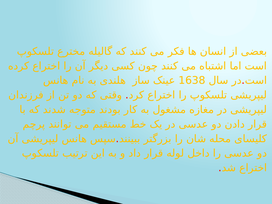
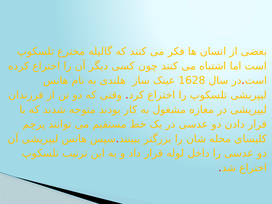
1638: 1638 -> 1628
